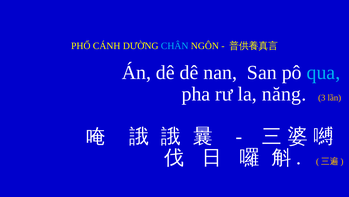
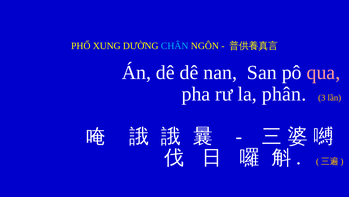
CÁNH: CÁNH -> XUNG
qua colour: light blue -> pink
năng: năng -> phân
